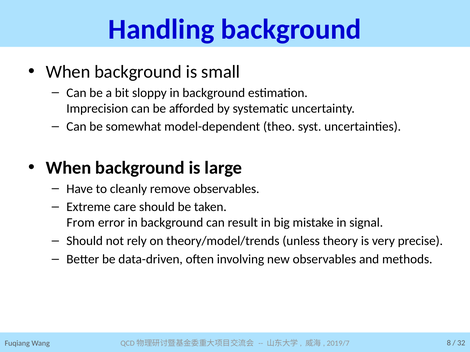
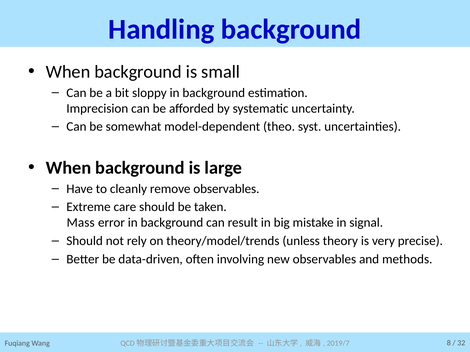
From: From -> Mass
